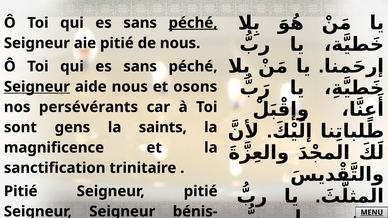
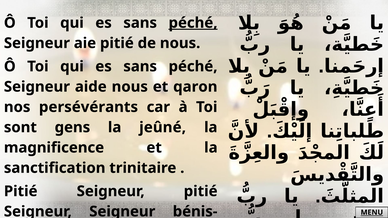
Seigneur at (37, 87) underline: present -> none
osons: osons -> qaron
saints: saints -> jeûné
